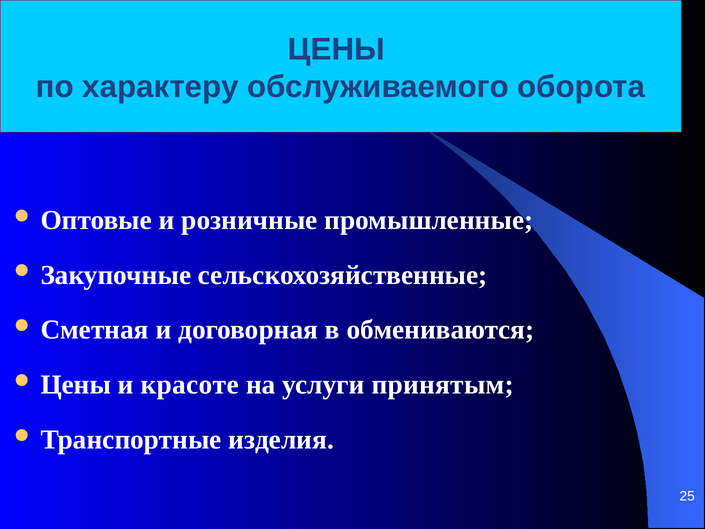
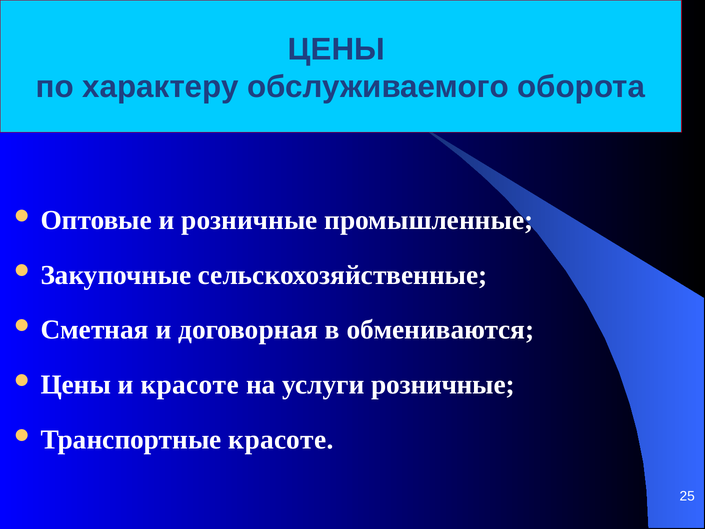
услуги принятым: принятым -> розничные
Транспортные изделия: изделия -> красоте
